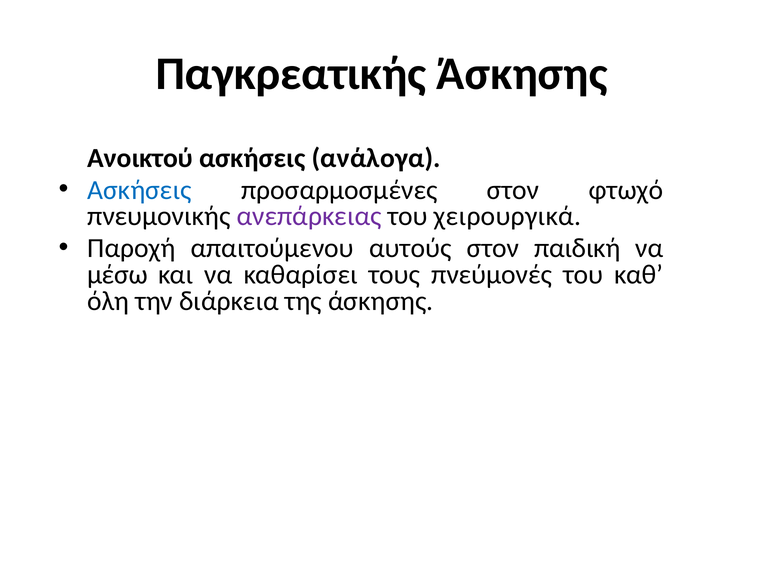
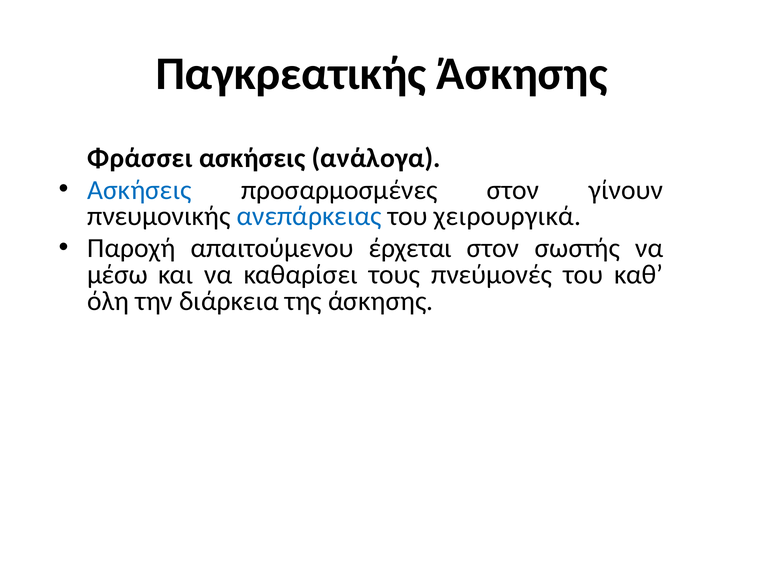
Ανοικτού: Ανοικτού -> Φράσσει
φτωχό: φτωχό -> γίνουν
ανεπάρκειας colour: purple -> blue
αυτούς: αυτούς -> έρχεται
παιδική: παιδική -> σωστής
